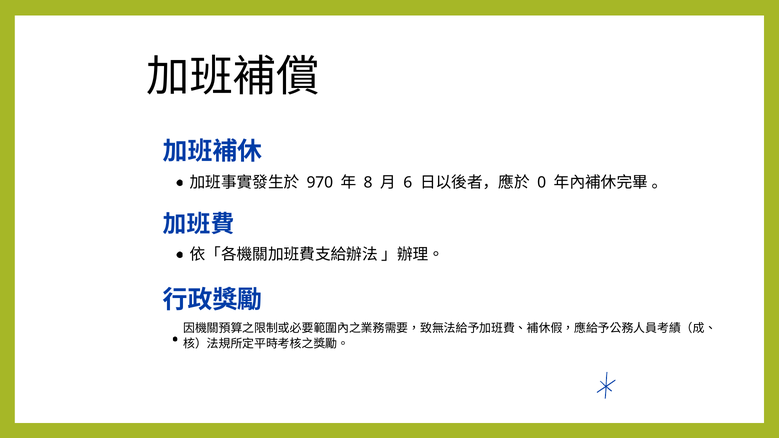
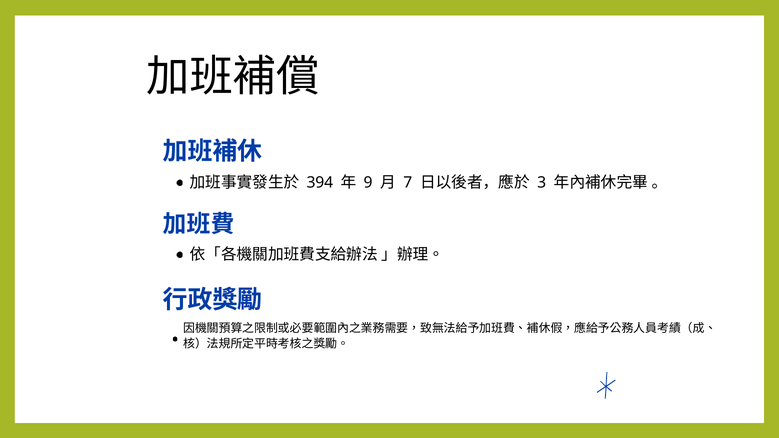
970: 970 -> 394
8: 8 -> 9
6: 6 -> 7
0: 0 -> 3
